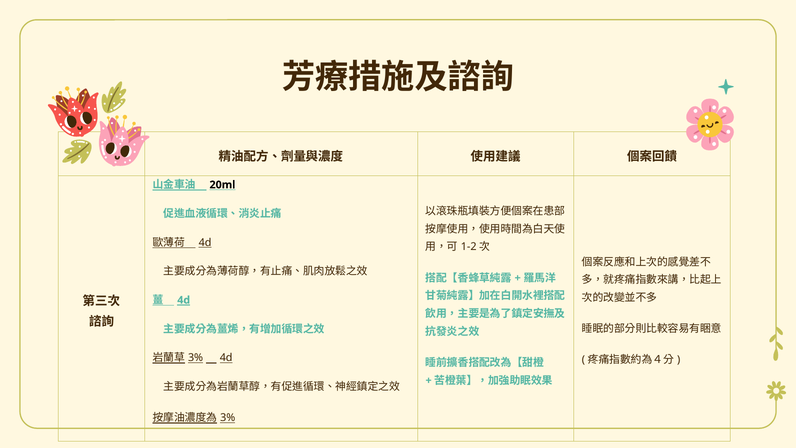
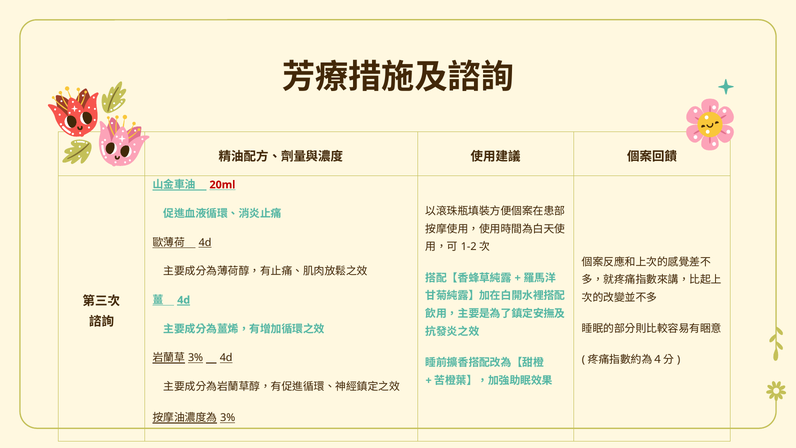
20ml colour: black -> red
